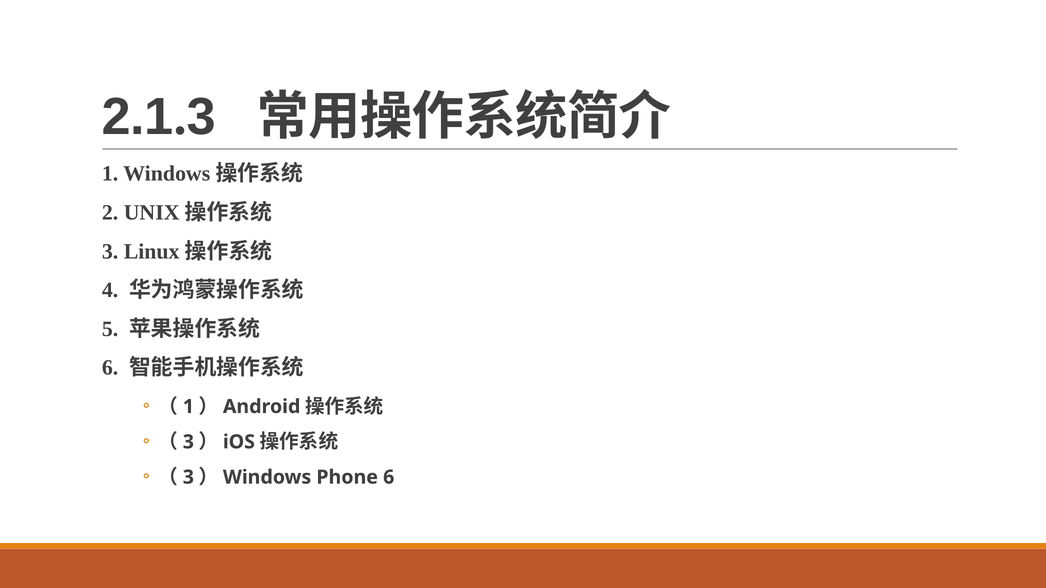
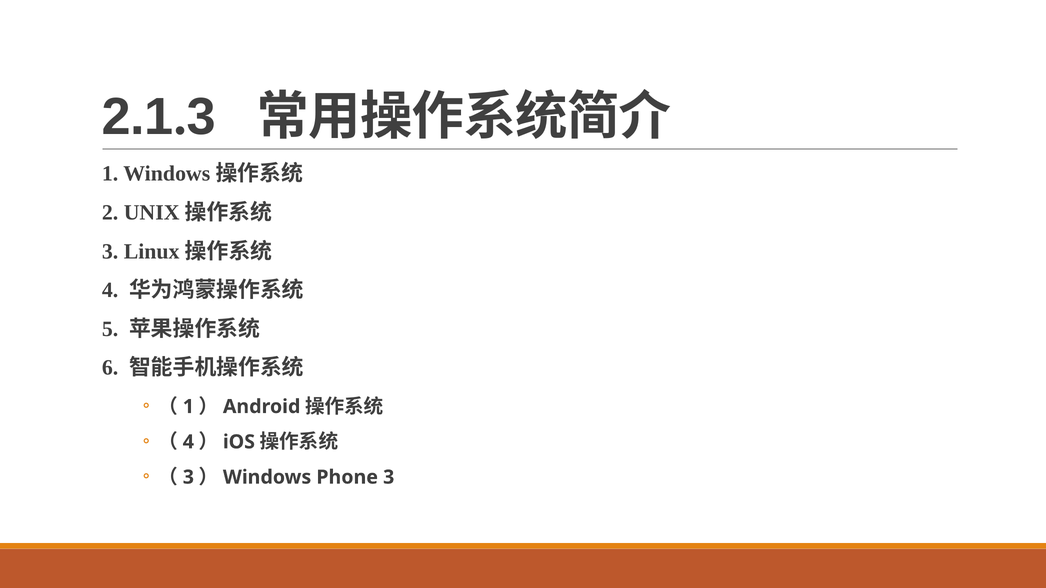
3 at (188, 442): 3 -> 4
Phone 6: 6 -> 3
